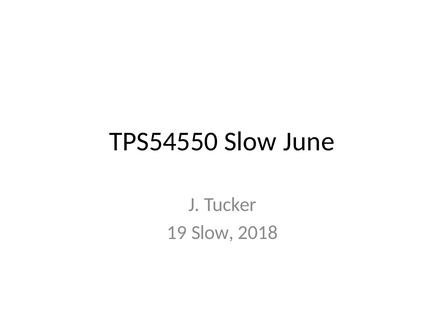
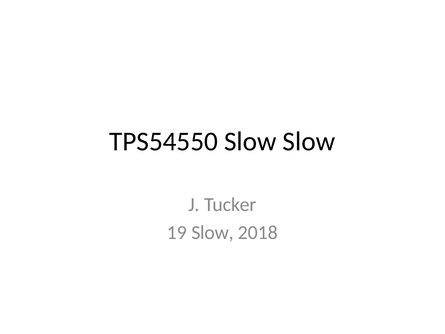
Slow June: June -> Slow
